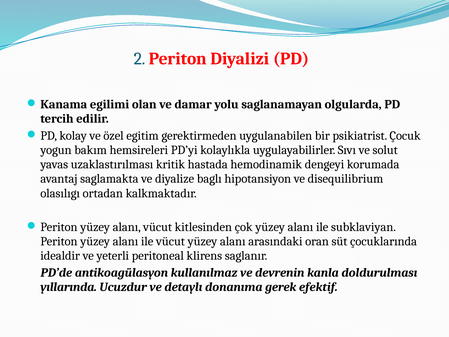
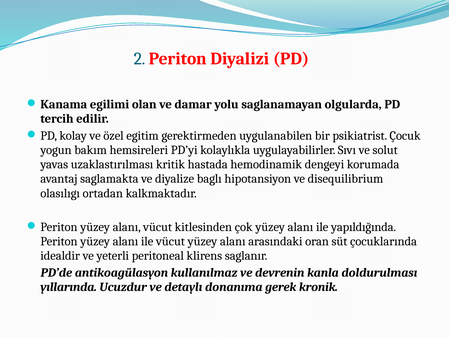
subklaviyan: subklaviyan -> yapıldığında
efektif: efektif -> kronik
